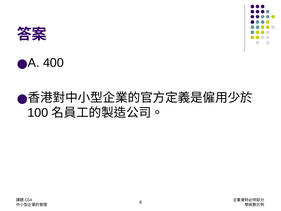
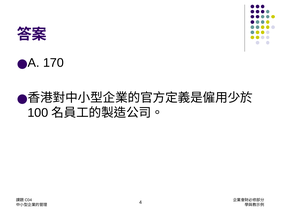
400: 400 -> 170
